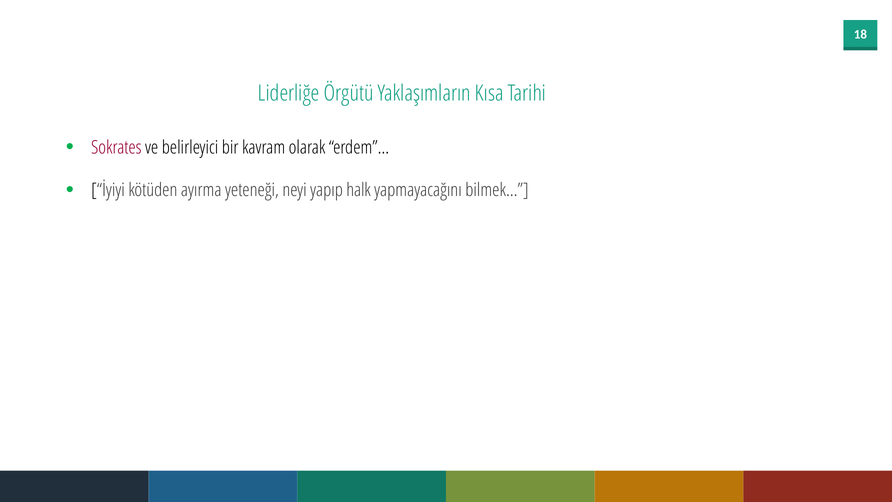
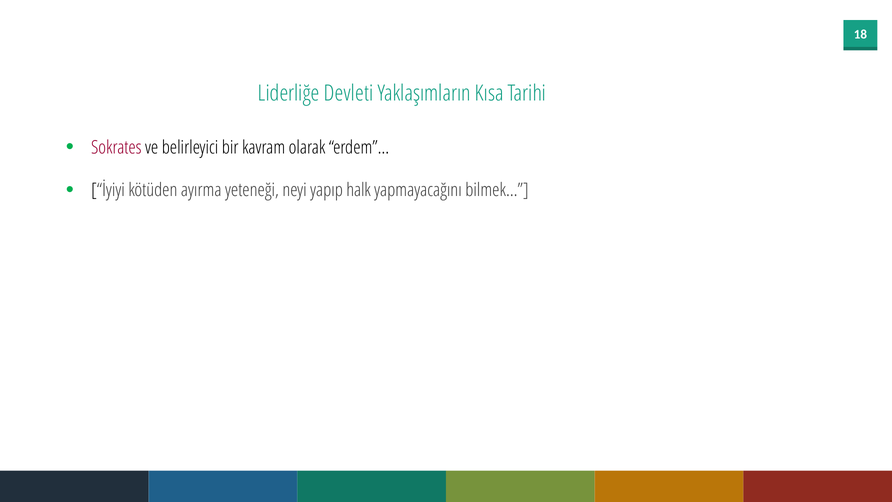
Örgütü: Örgütü -> Devleti
